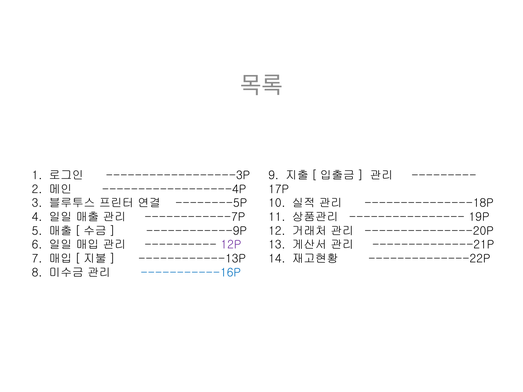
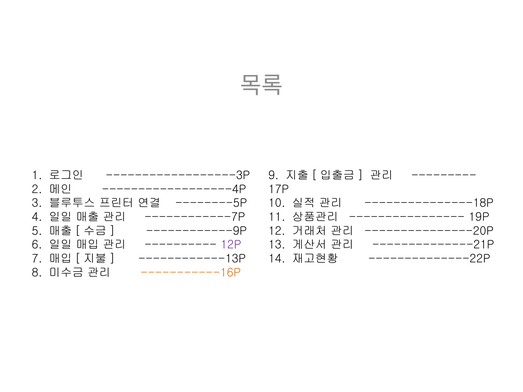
-----------16P colour: blue -> orange
